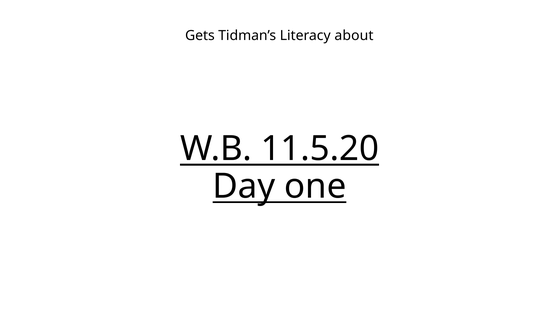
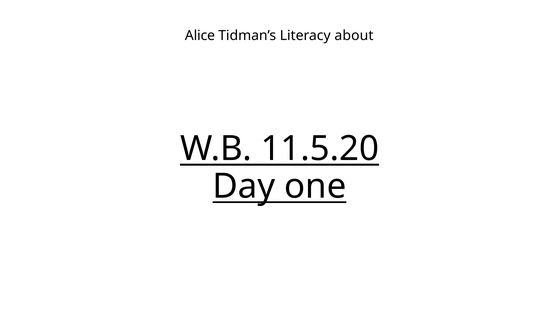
Gets: Gets -> Alice
